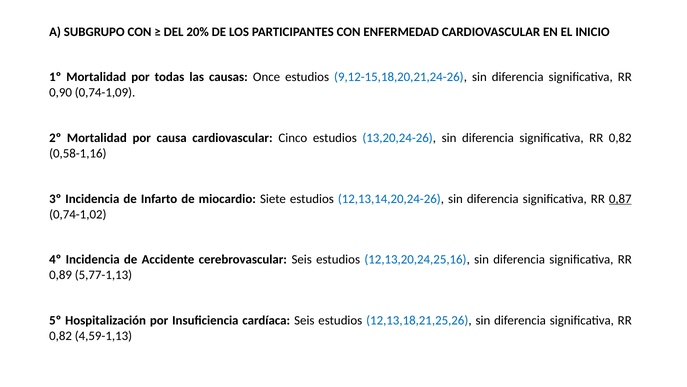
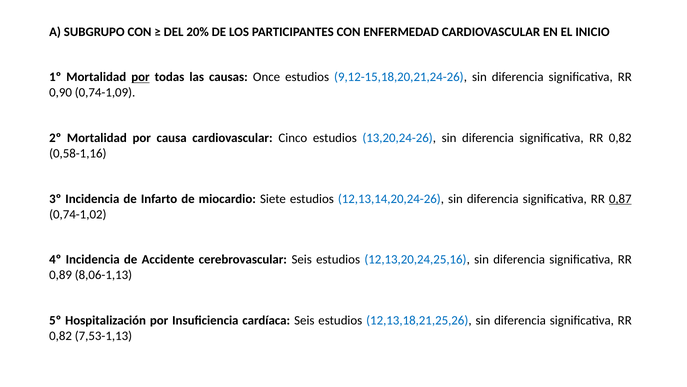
por at (140, 77) underline: none -> present
5,77-1,13: 5,77-1,13 -> 8,06-1,13
4,59-1,13: 4,59-1,13 -> 7,53-1,13
